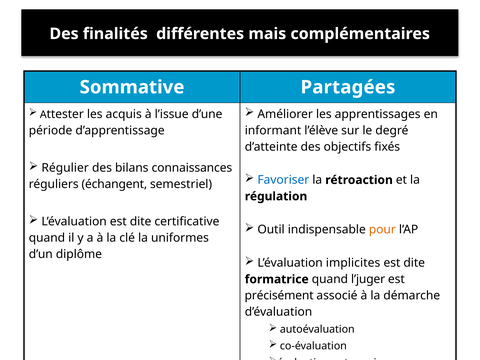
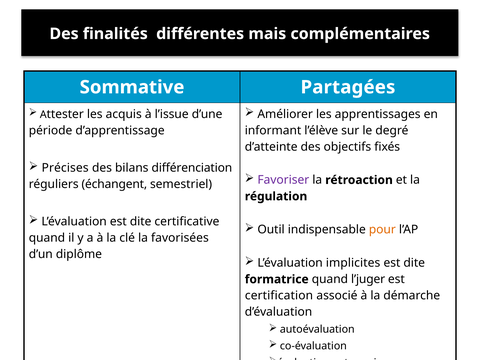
Régulier: Régulier -> Précises
connaissances: connaissances -> différenciation
Favoriser colour: blue -> purple
uniformes: uniformes -> favorisées
précisément: précisément -> certification
